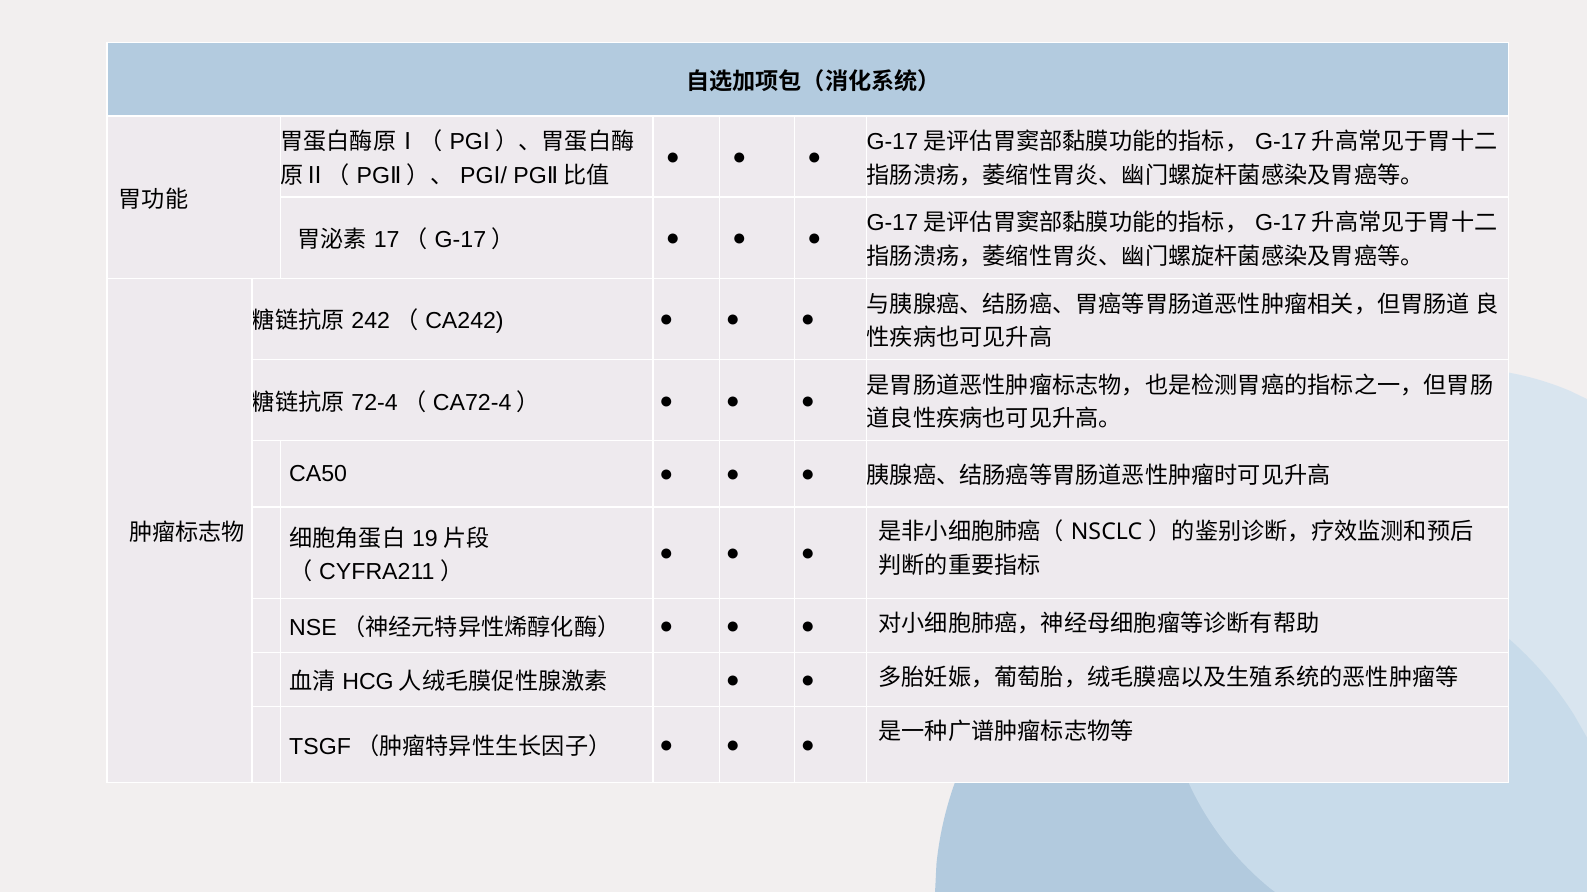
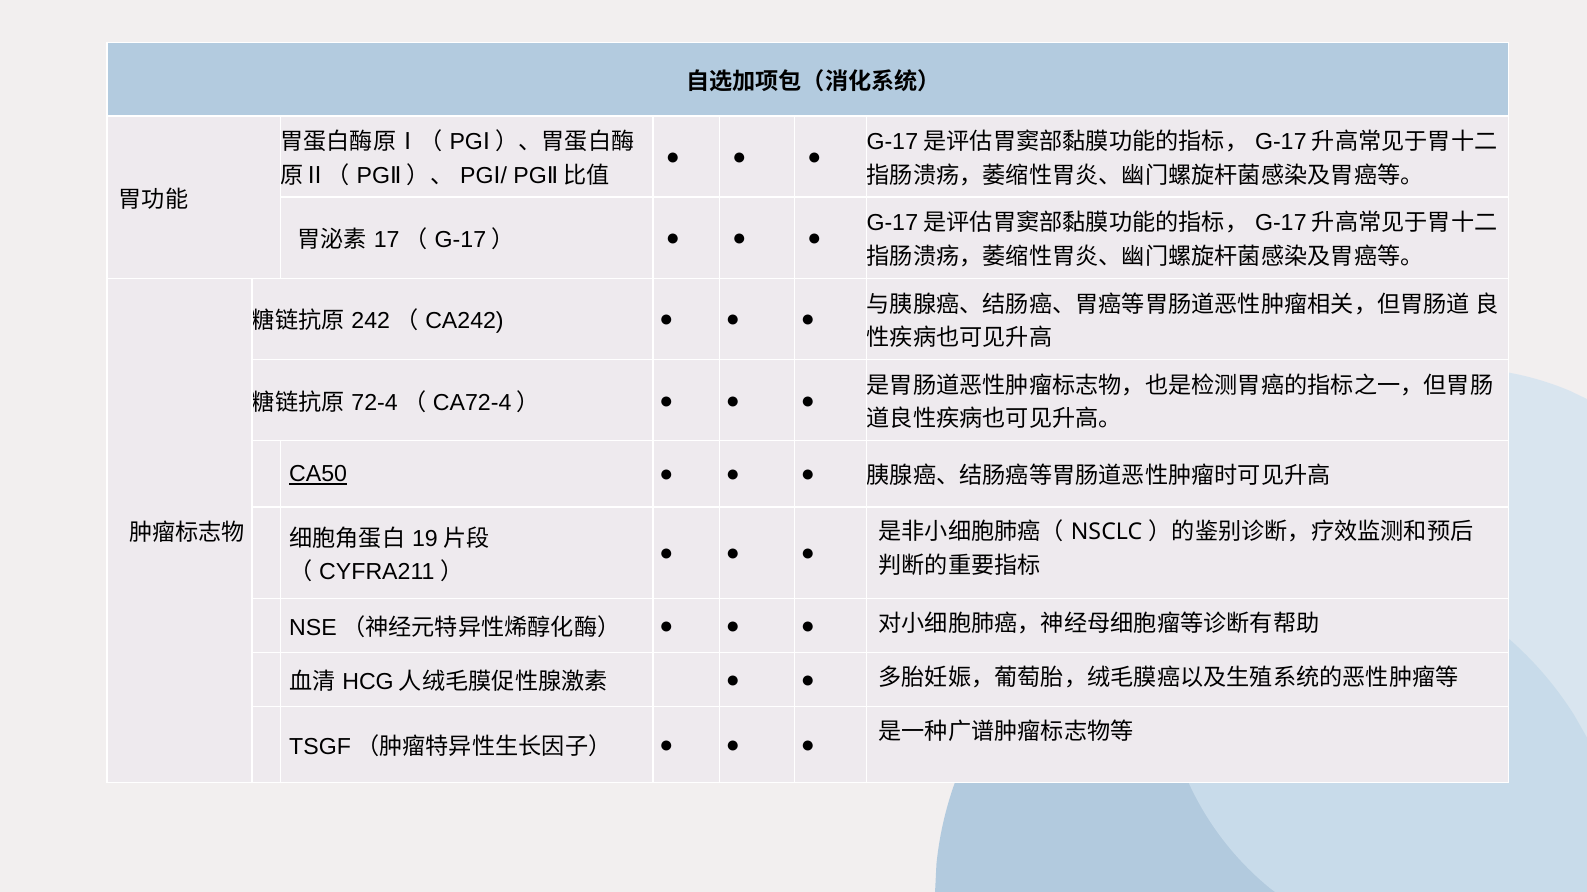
CA50 underline: none -> present
